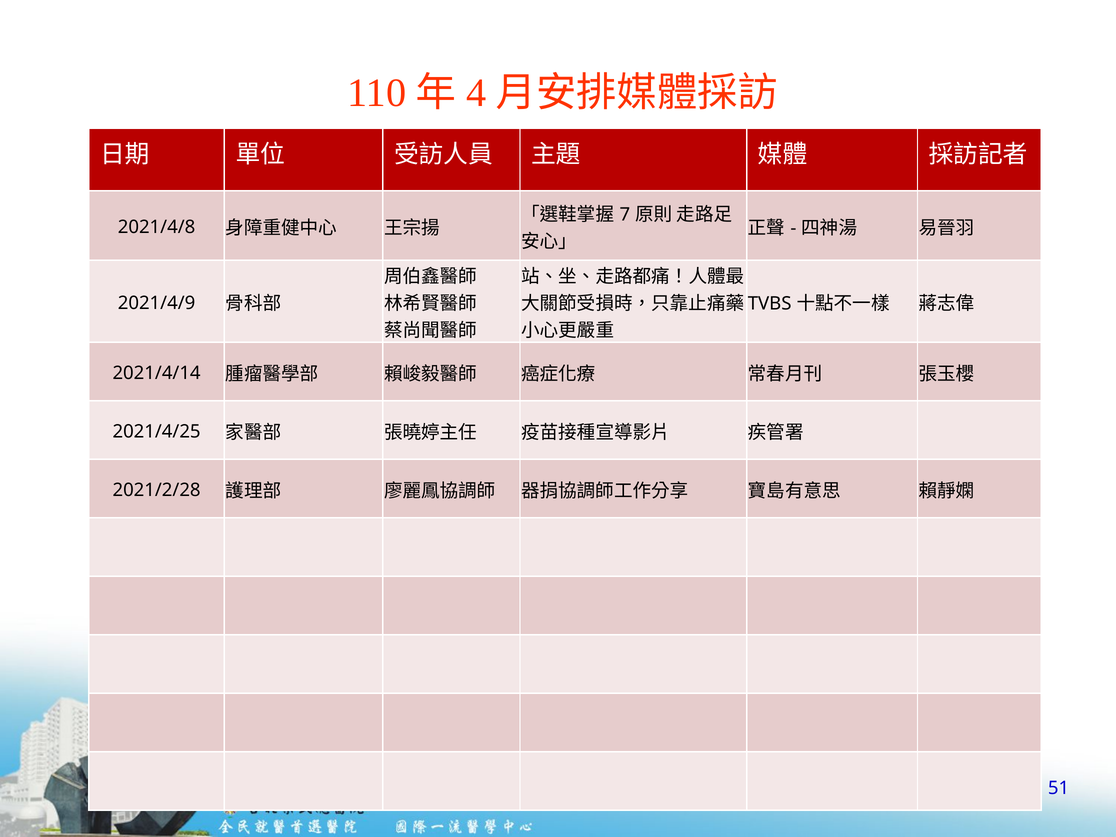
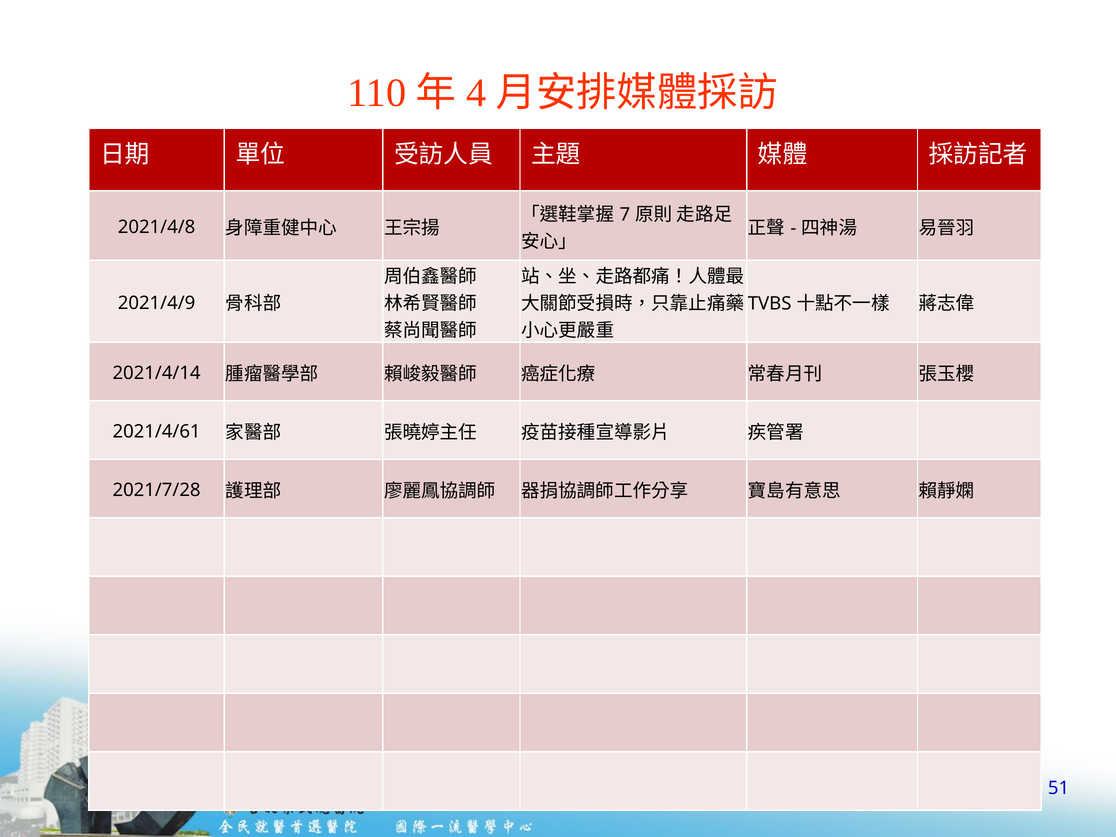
2021/4/25: 2021/4/25 -> 2021/4/61
2021/2/28: 2021/2/28 -> 2021/7/28
